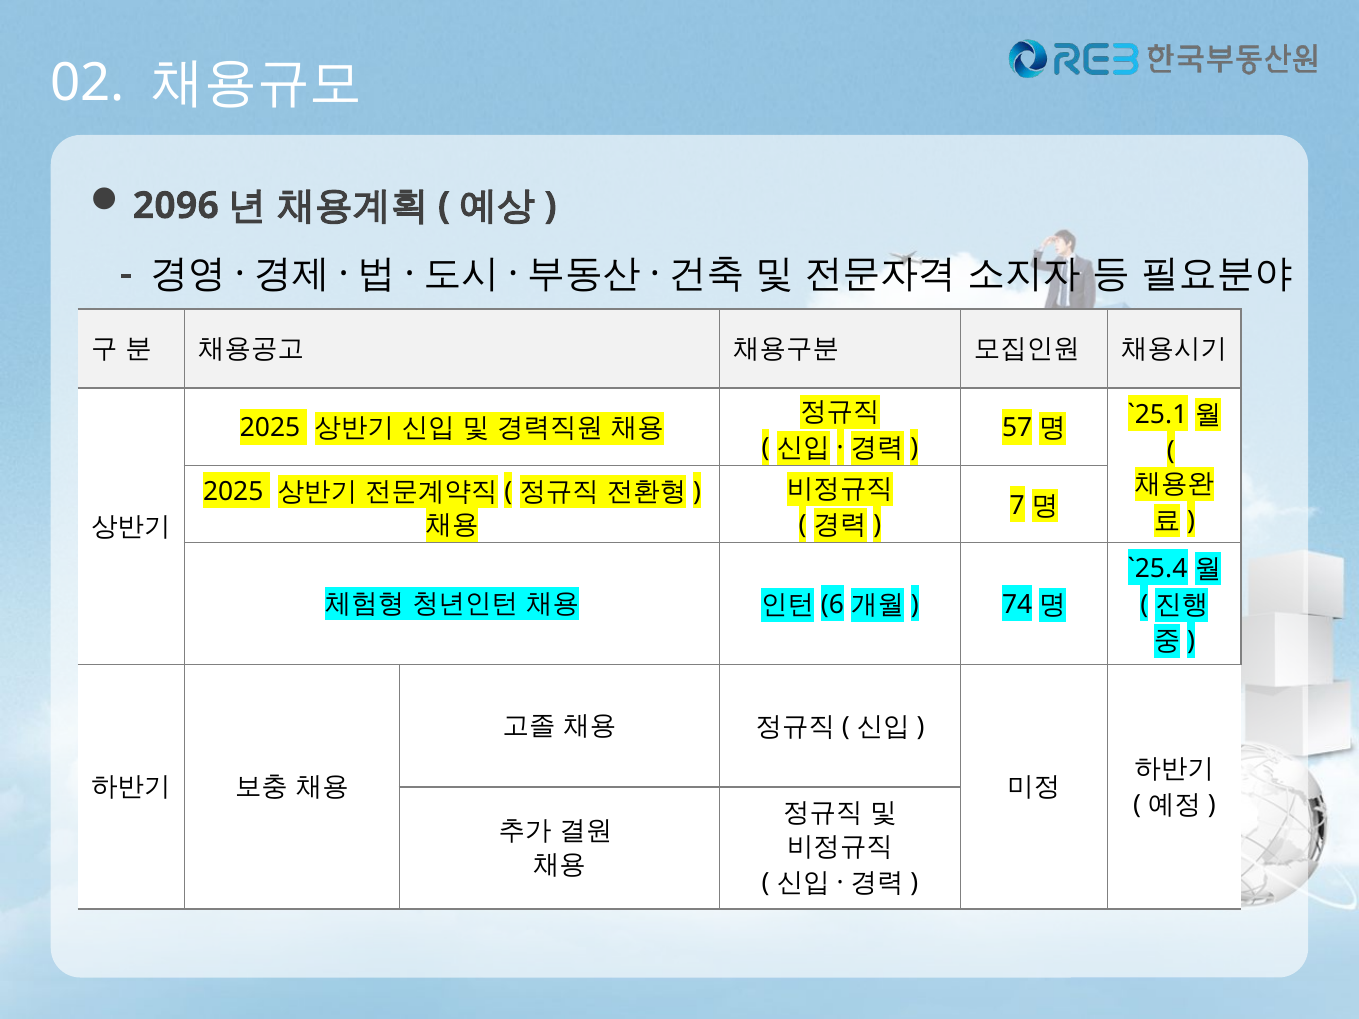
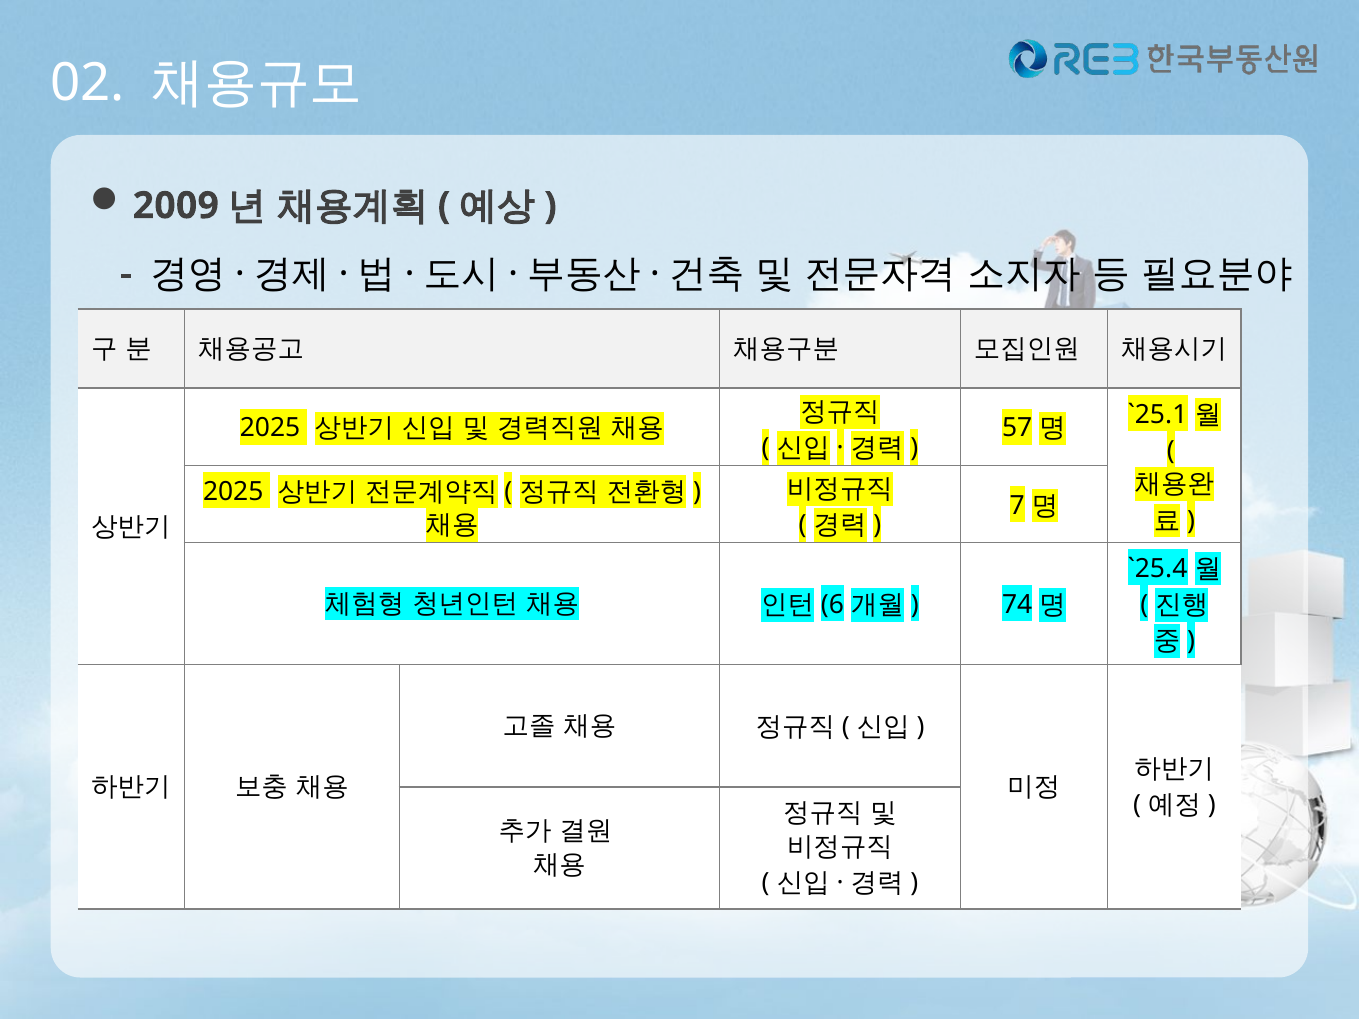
2096: 2096 -> 2009
